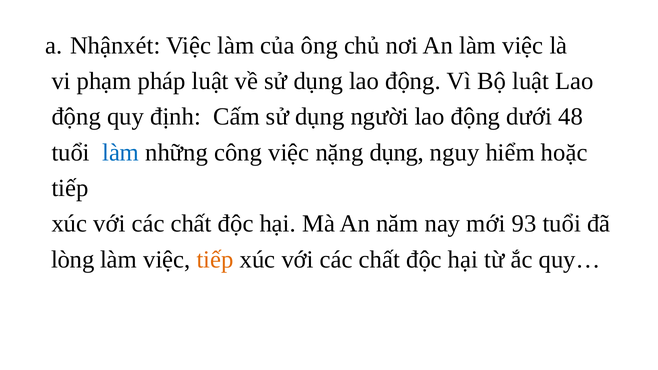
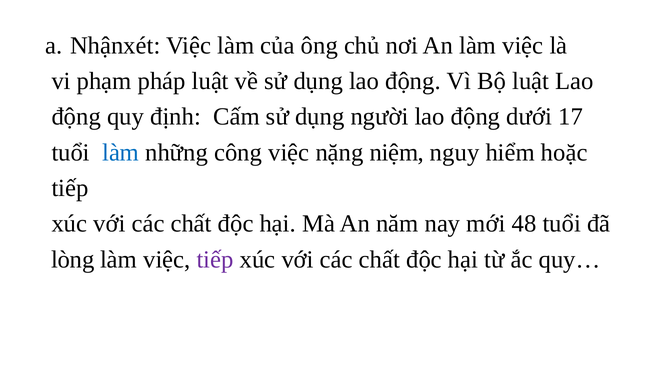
48: 48 -> 17
nặng dụng: dụng -> niệm
93: 93 -> 48
tiếp at (215, 260) colour: orange -> purple
